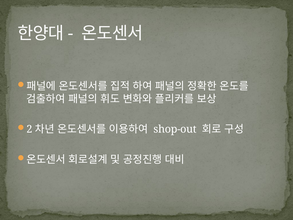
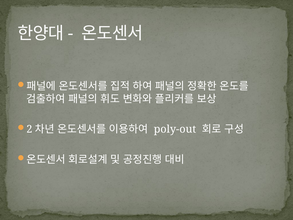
shop-out: shop-out -> poly-out
